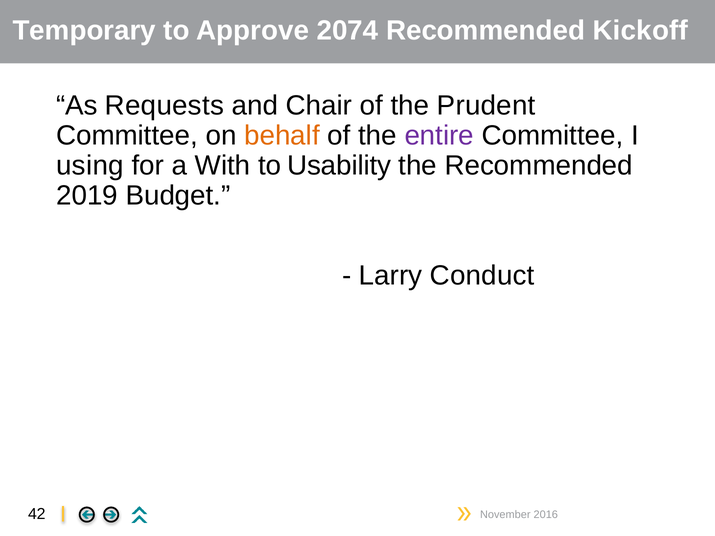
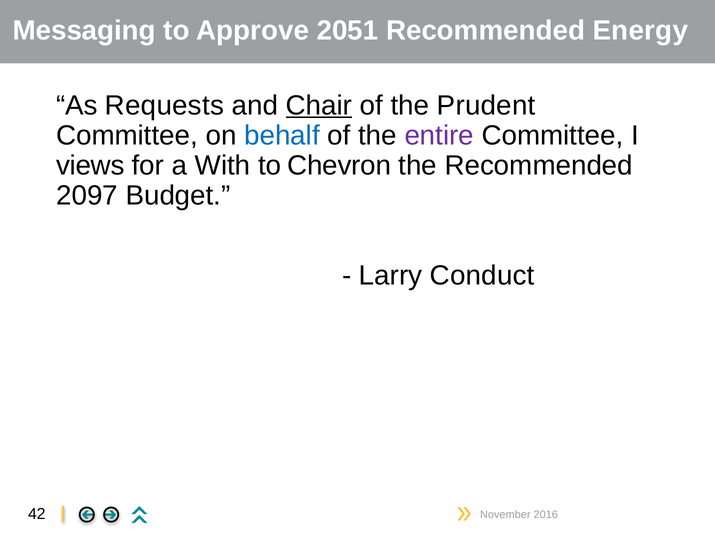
Temporary: Temporary -> Messaging
2074: 2074 -> 2051
Kickoff: Kickoff -> Energy
Chair underline: none -> present
behalf colour: orange -> blue
using: using -> views
Usability: Usability -> Chevron
2019: 2019 -> 2097
